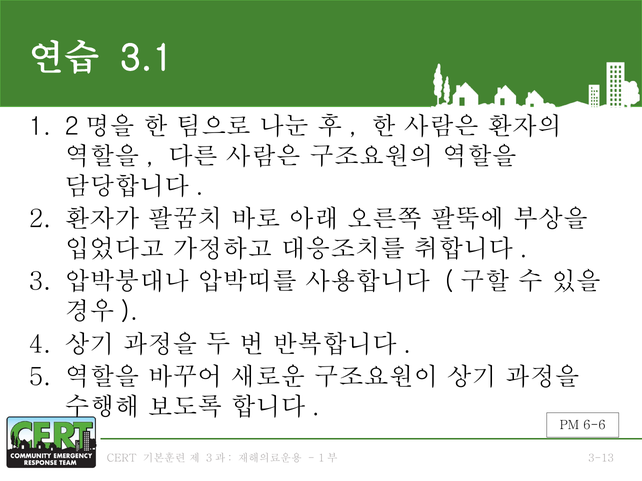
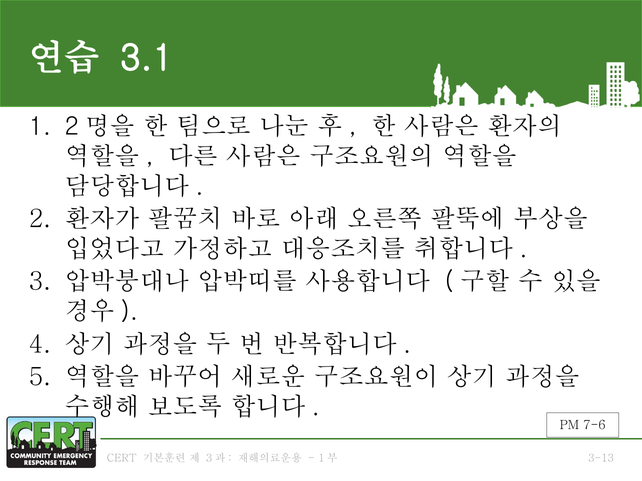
6-6: 6-6 -> 7-6
